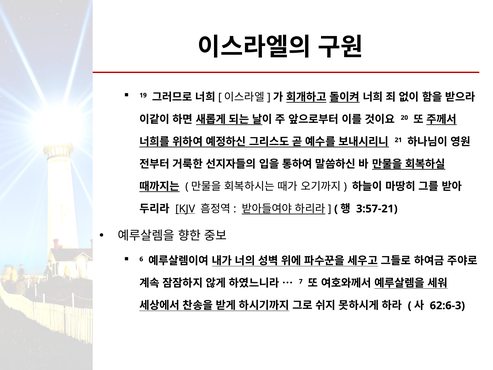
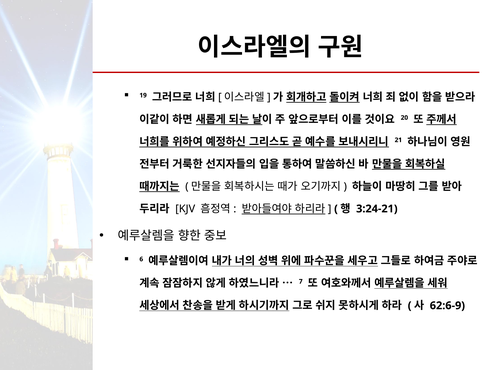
KJV underline: present -> none
3:57-21: 3:57-21 -> 3:24-21
62:6-3: 62:6-3 -> 62:6-9
